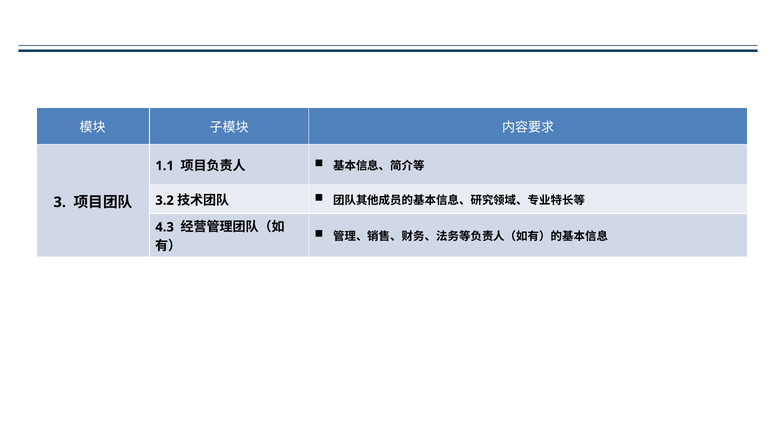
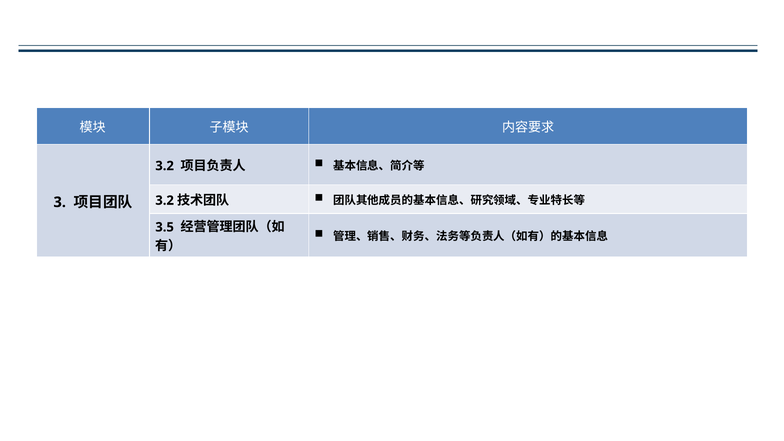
1.1 at (165, 166): 1.1 -> 3.2
4.3: 4.3 -> 3.5
